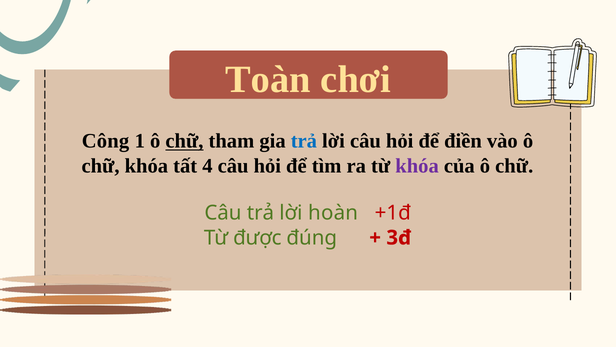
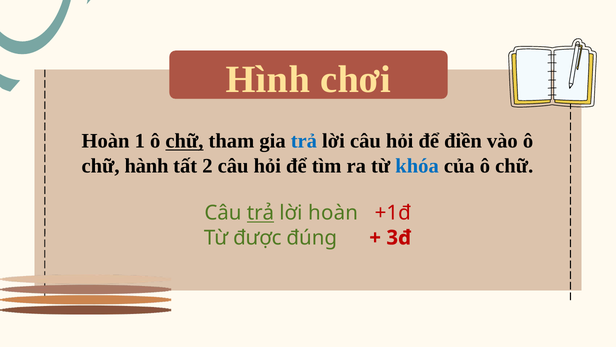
Toàn: Toàn -> Hình
Công at (105, 141): Công -> Hoàn
chữ khóa: khóa -> hành
4: 4 -> 2
khóa at (417, 166) colour: purple -> blue
trả at (260, 213) underline: none -> present
